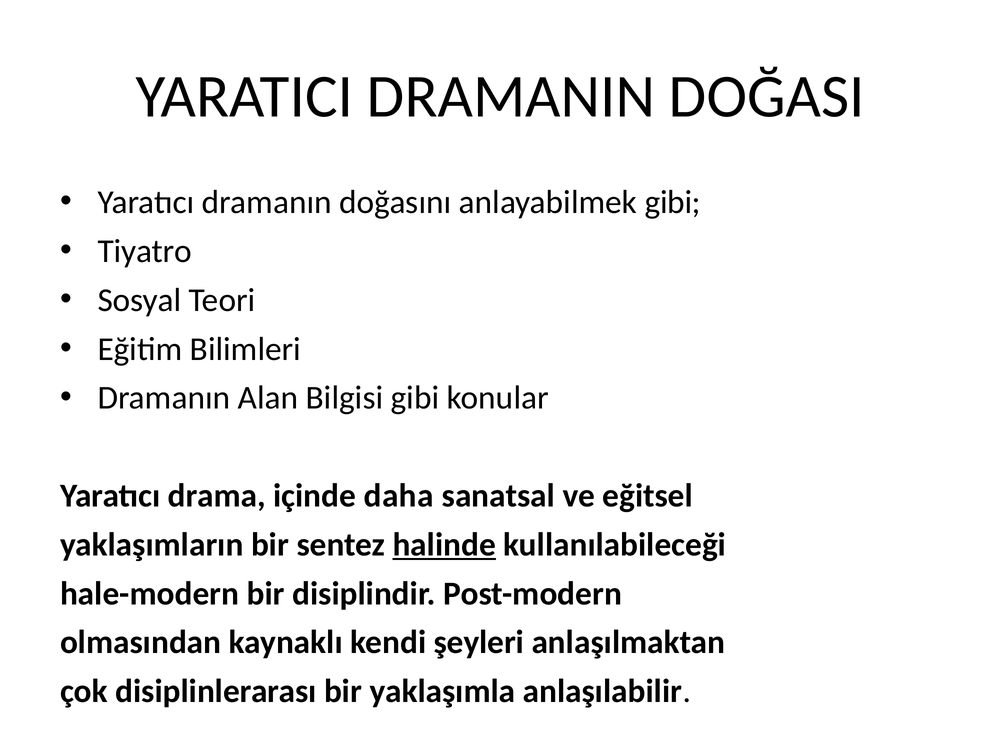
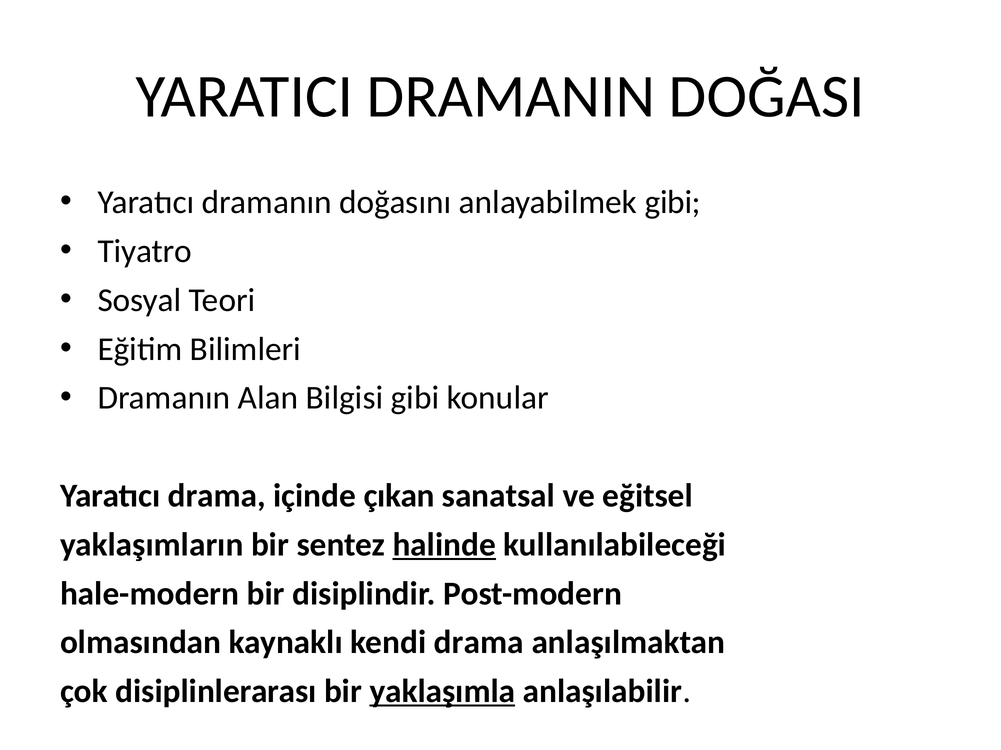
daha: daha -> çıkan
kendi şeyleri: şeyleri -> drama
yaklaşımla underline: none -> present
